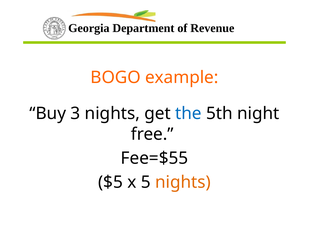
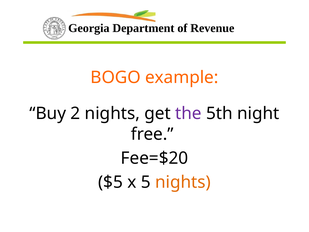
3: 3 -> 2
the colour: blue -> purple
Fee=$55: Fee=$55 -> Fee=$20
